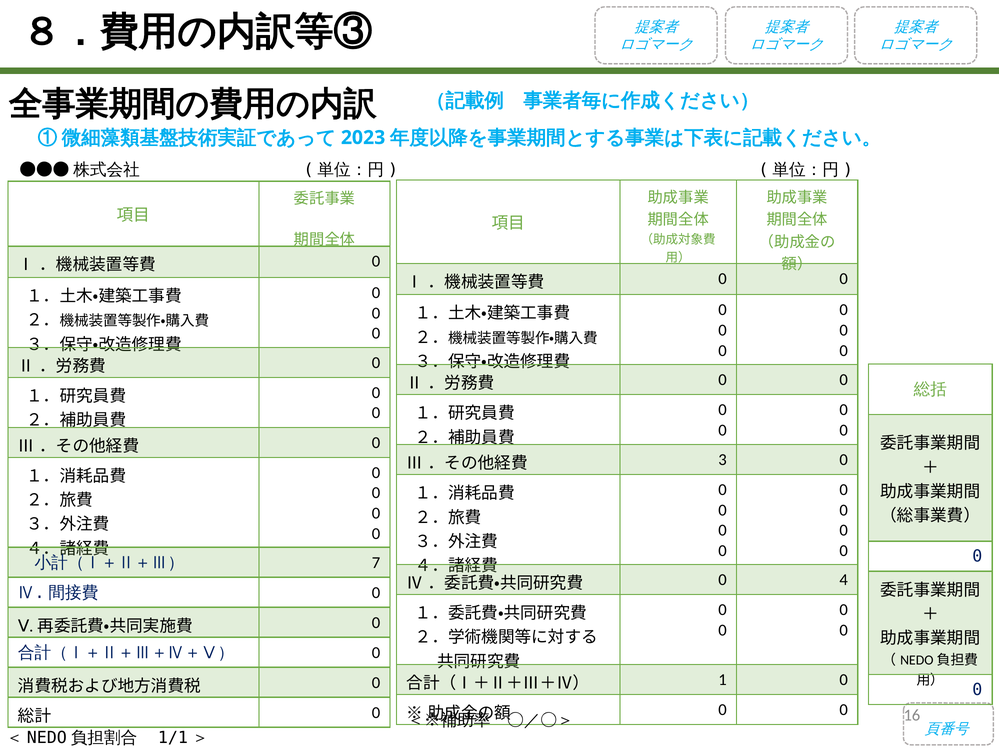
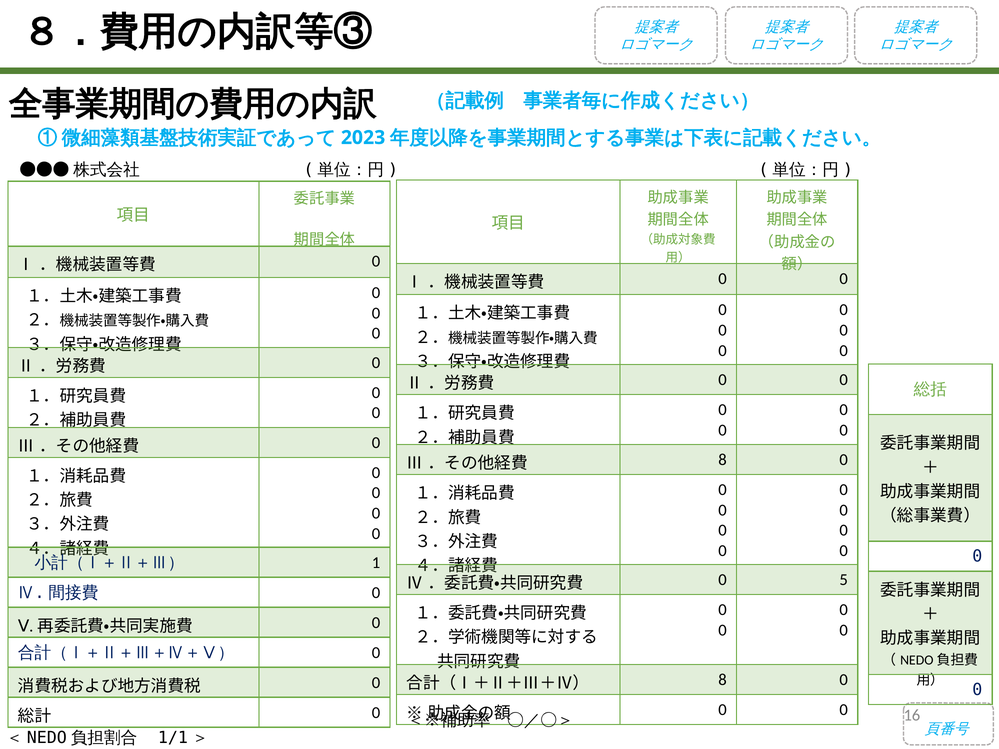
3 at (723, 460): 3 -> 8
7: 7 -> 1
4: 4 -> 5
1 at (723, 680): 1 -> 8
